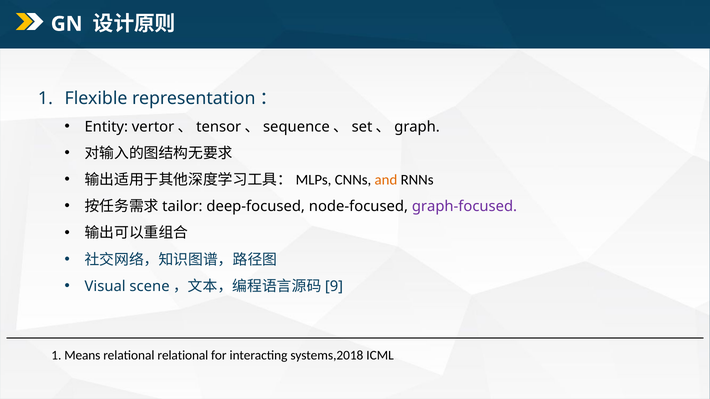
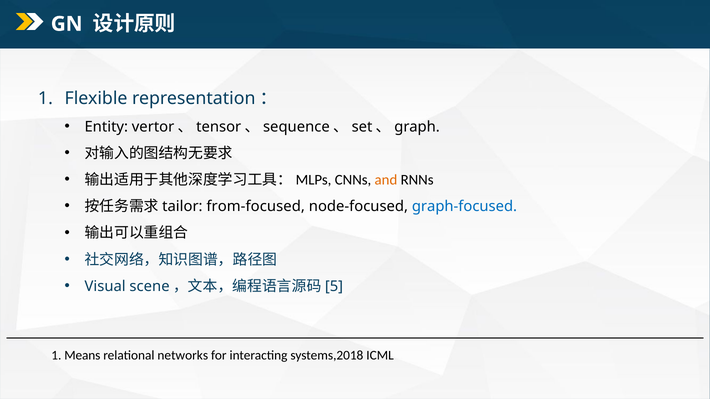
deep-focused: deep-focused -> from-focused
graph-focused colour: purple -> blue
9: 9 -> 5
relational relational: relational -> networks
